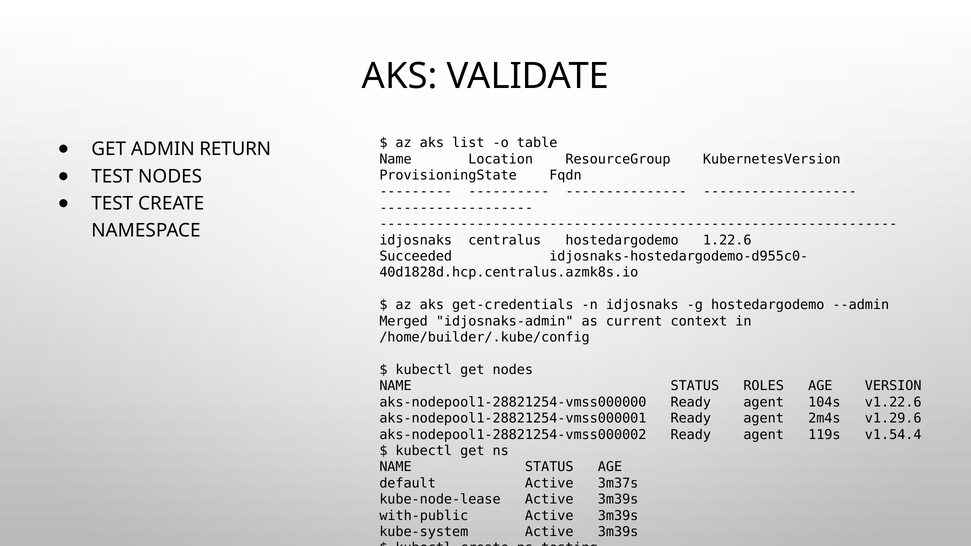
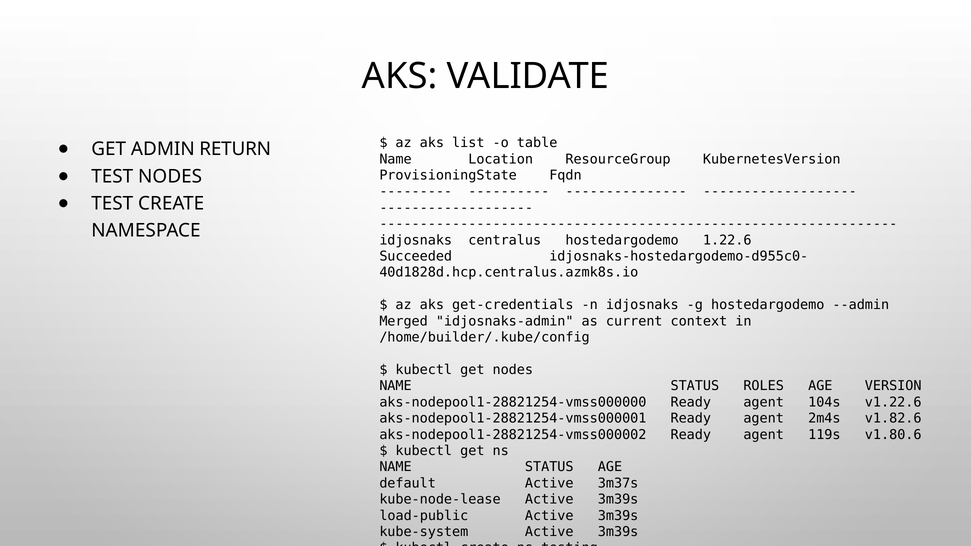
v1.29.6: v1.29.6 -> v1.82.6
v1.54.4: v1.54.4 -> v1.80.6
with-public: with-public -> load-public
